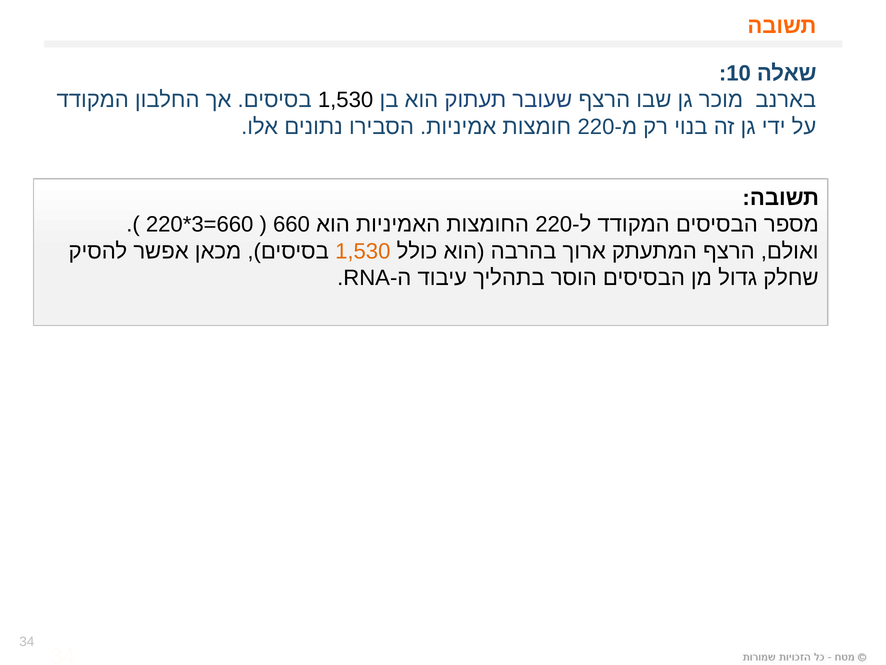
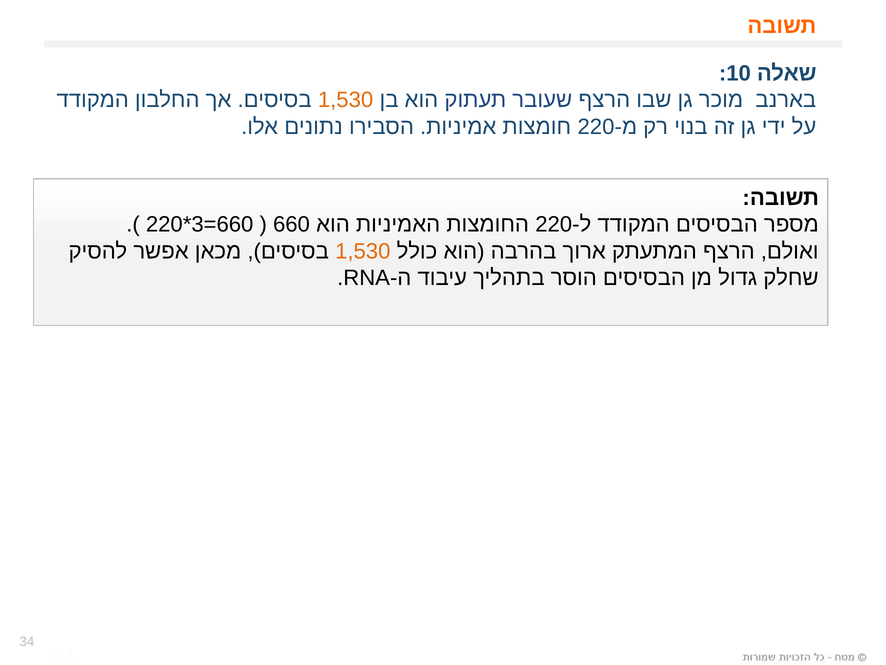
1,530 at (346, 100) colour: black -> orange
